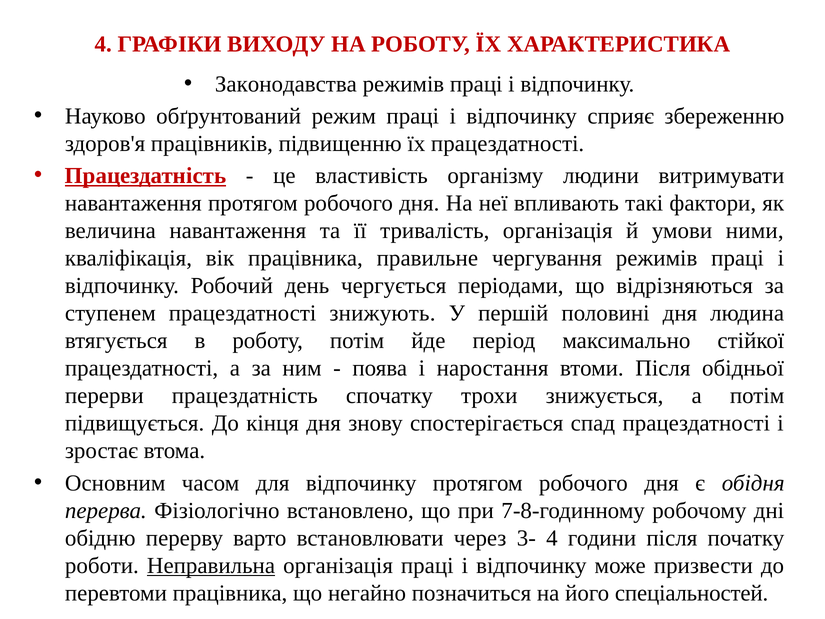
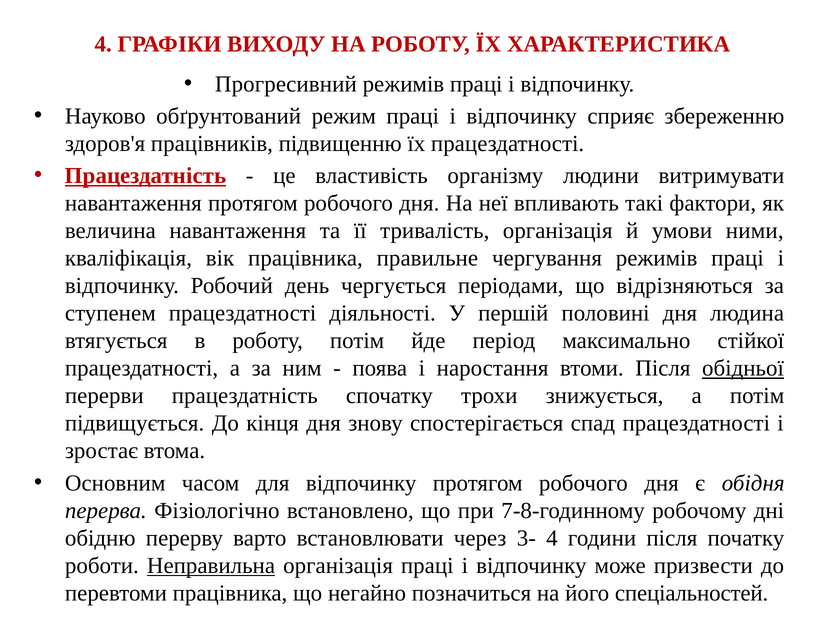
Законодавства: Законодавства -> Прогресивний
знижують: знижують -> діяльності
обідньої underline: none -> present
